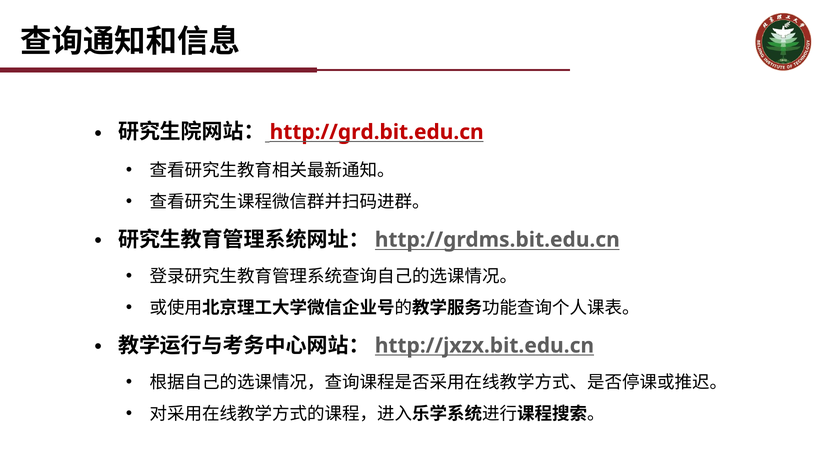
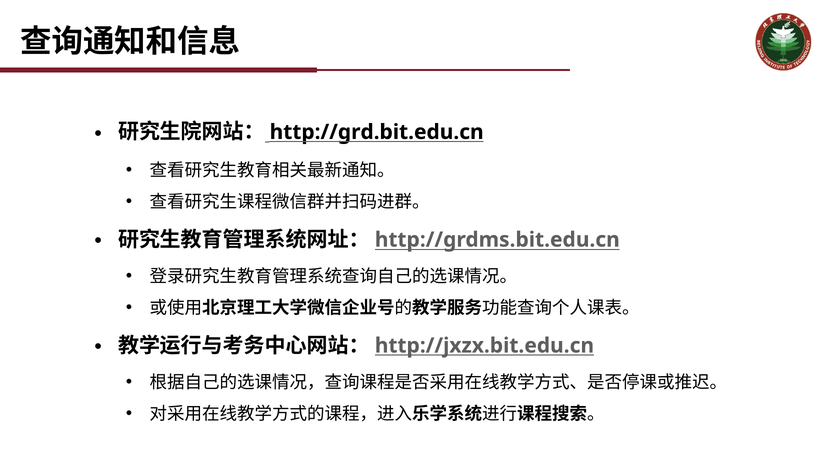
http://grd.bit.edu.cn colour: red -> black
